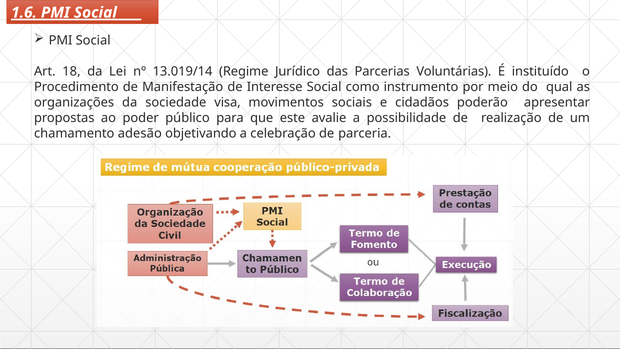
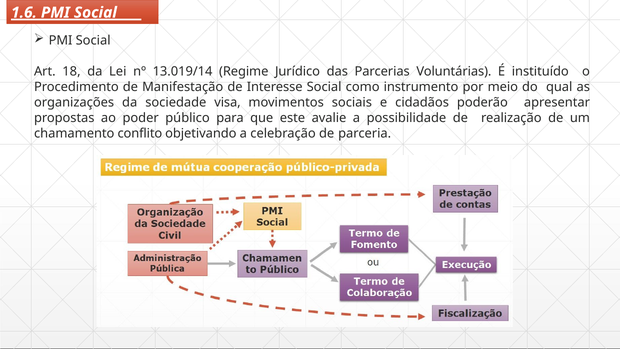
adesão: adesão -> conflito
